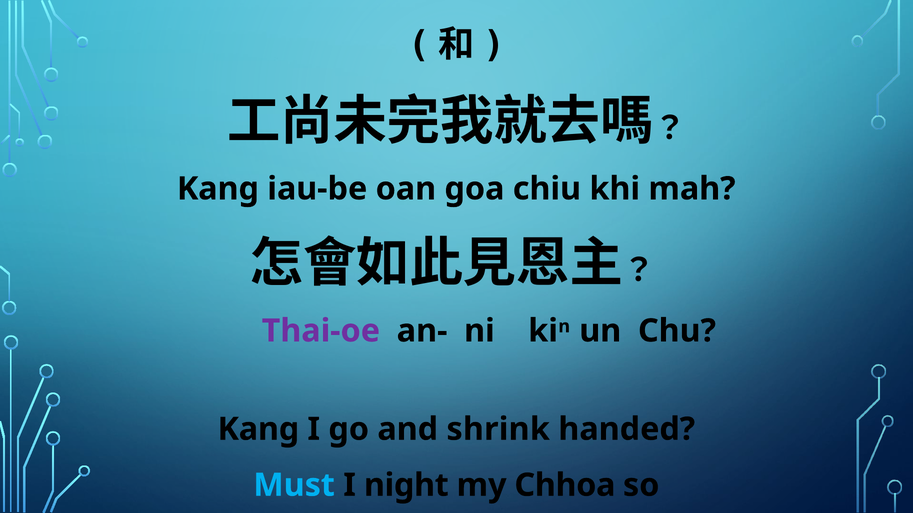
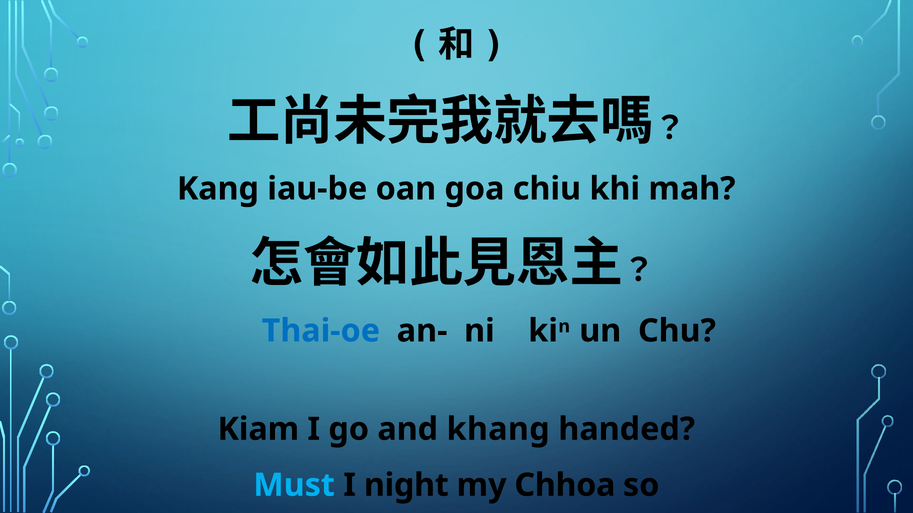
Thai-oe colour: purple -> blue
Kang at (258, 430): Kang -> Kiam
shrink: shrink -> khang
